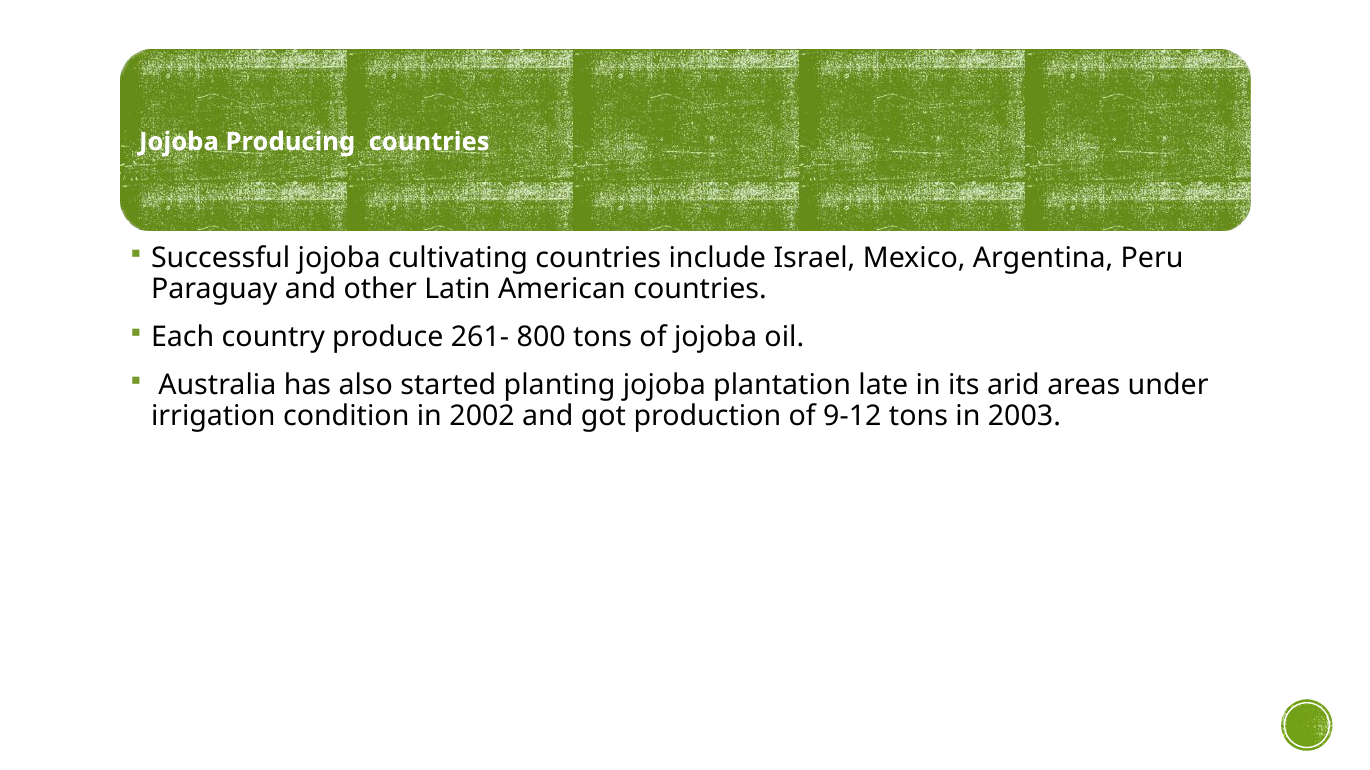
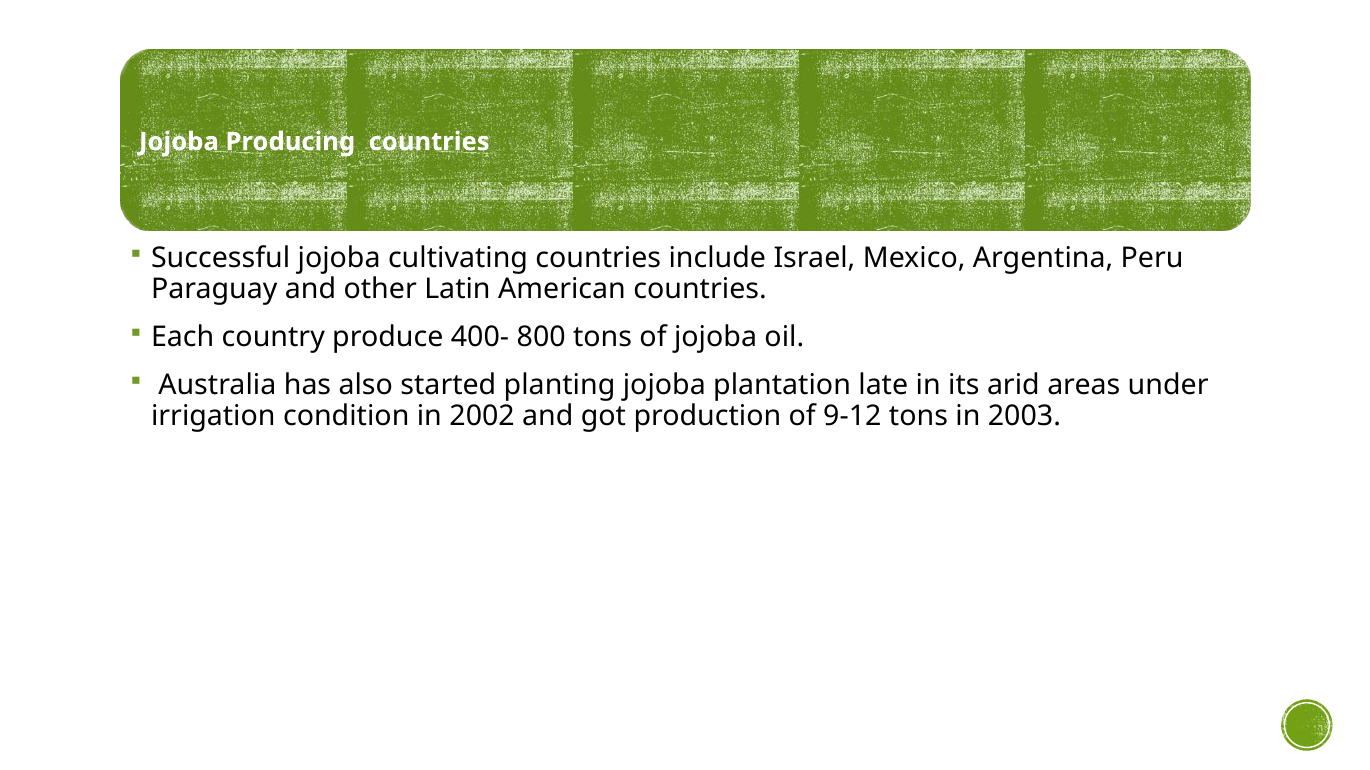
261-: 261- -> 400-
